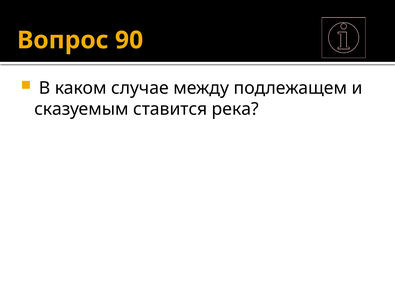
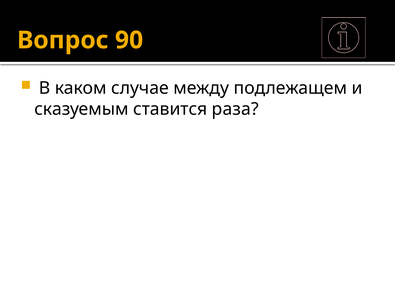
река: река -> раза
